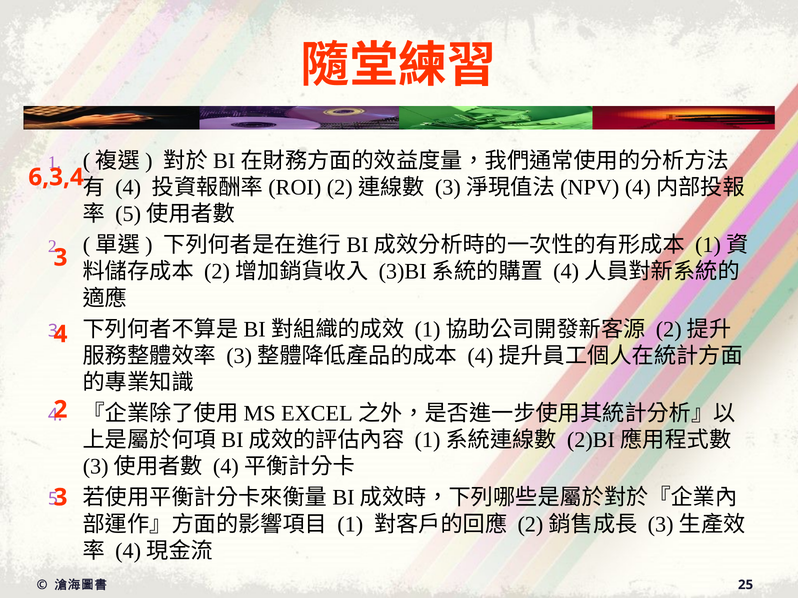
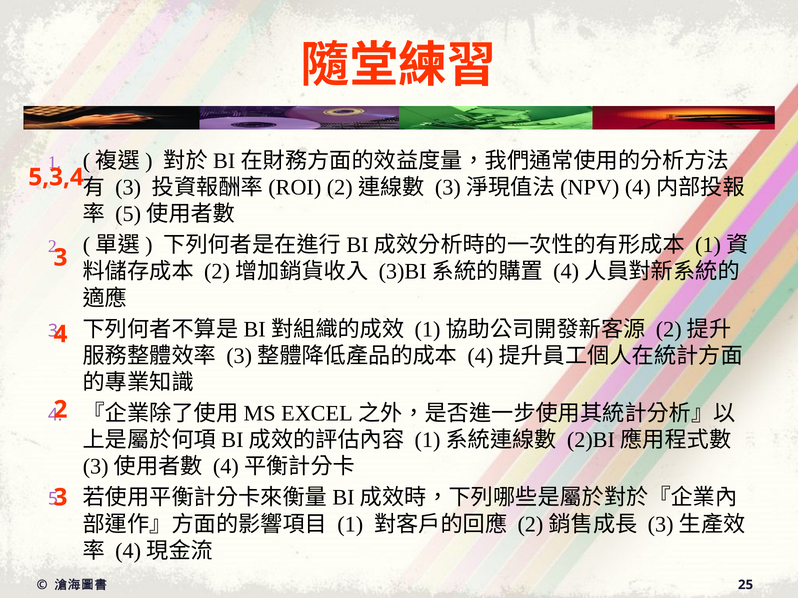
6,3,4: 6,3,4 -> 5,3,4
4 at (128, 188): 4 -> 3
